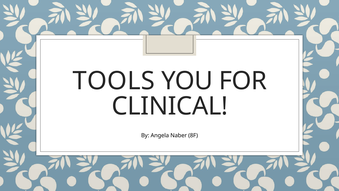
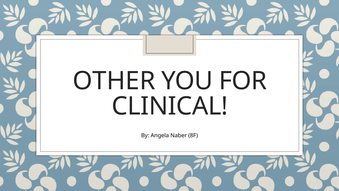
TOOLS: TOOLS -> OTHER
